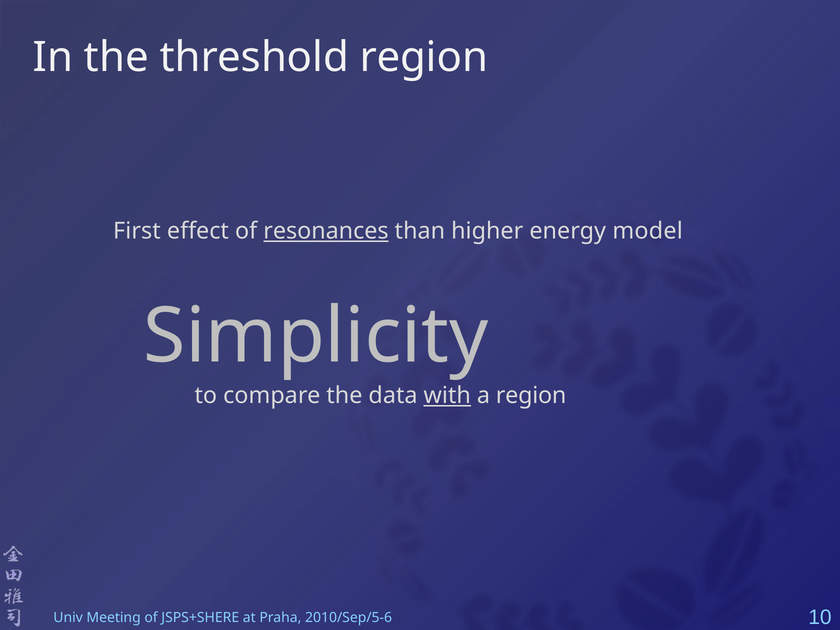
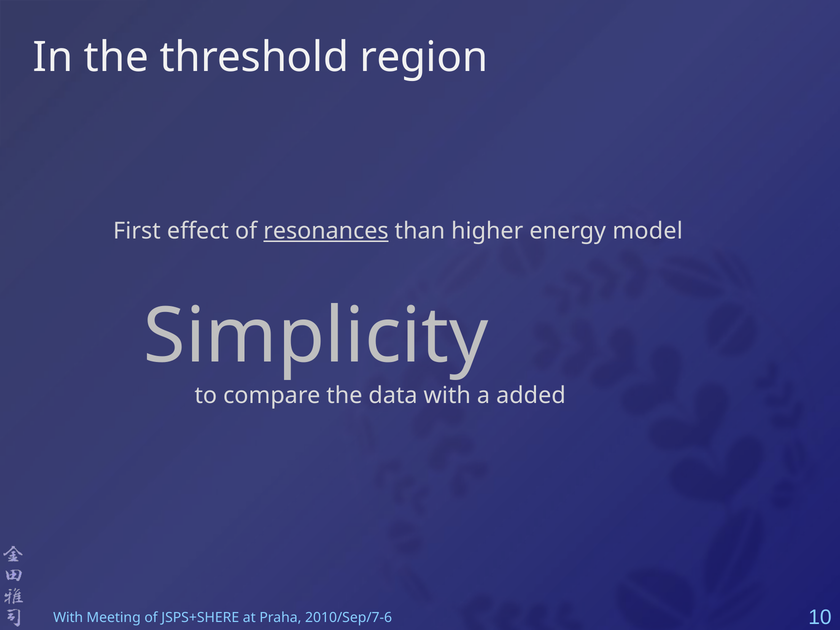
with at (447, 396) underline: present -> none
a region: region -> added
Univ at (68, 617): Univ -> With
2010/Sep/5-6: 2010/Sep/5-6 -> 2010/Sep/7-6
